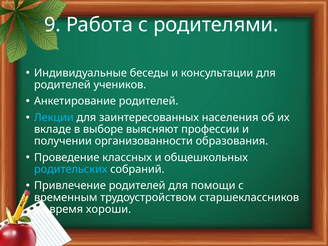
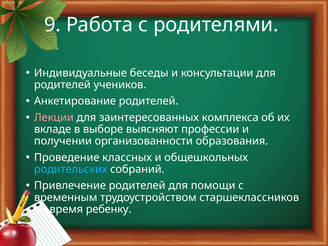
Лекции colour: light blue -> pink
населения: населения -> комплекса
хороши: хороши -> ребенку
